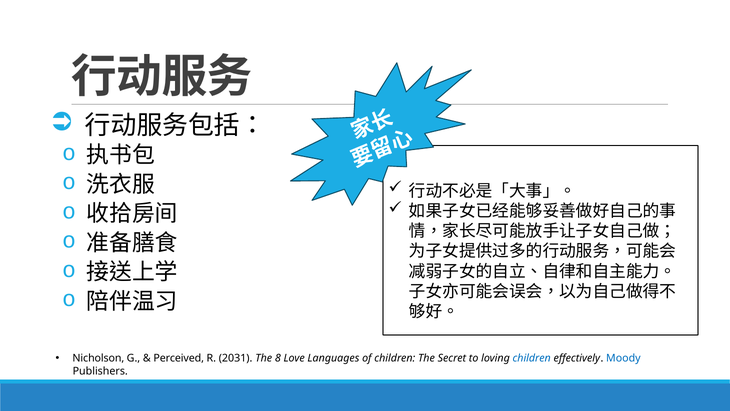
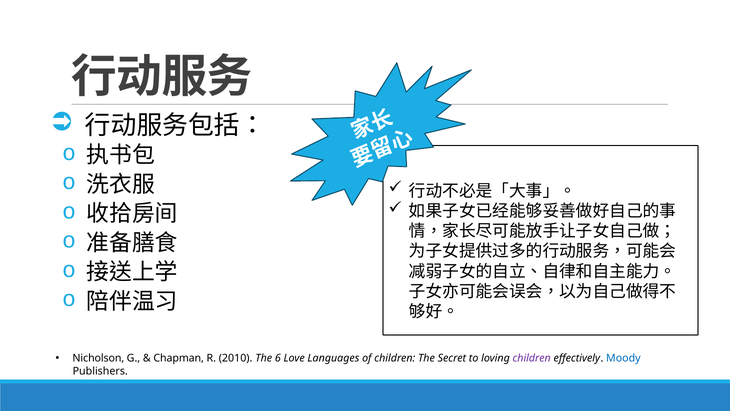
Perceived: Perceived -> Chapman
2031: 2031 -> 2010
8: 8 -> 6
children at (532, 358) colour: blue -> purple
